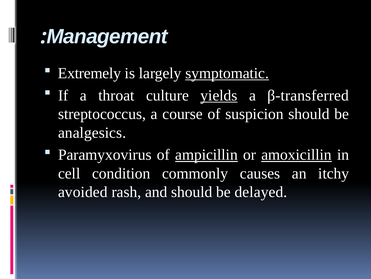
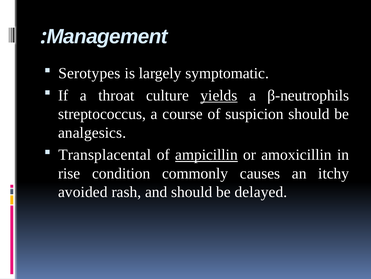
Extremely: Extremely -> Serotypes
symptomatic underline: present -> none
β-transferred: β-transferred -> β-neutrophils
Paramyxovirus: Paramyxovirus -> Transplacental
amoxicillin underline: present -> none
cell: cell -> rise
